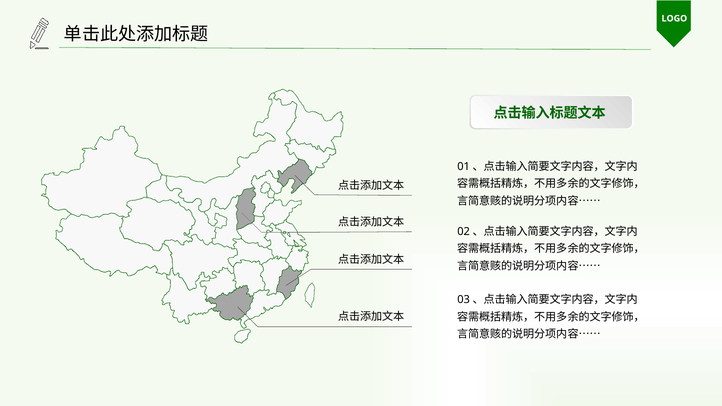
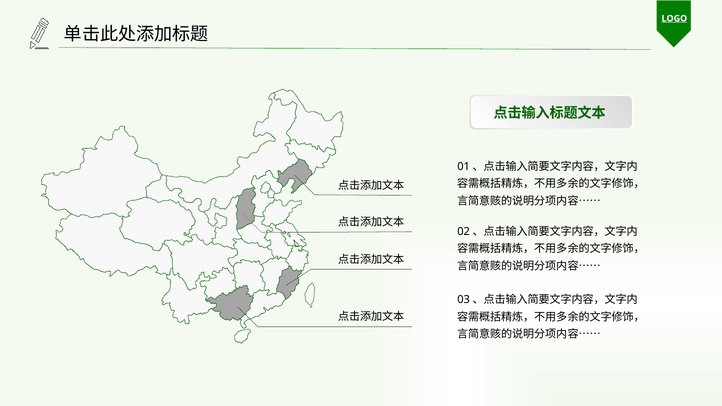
LOGO underline: none -> present
